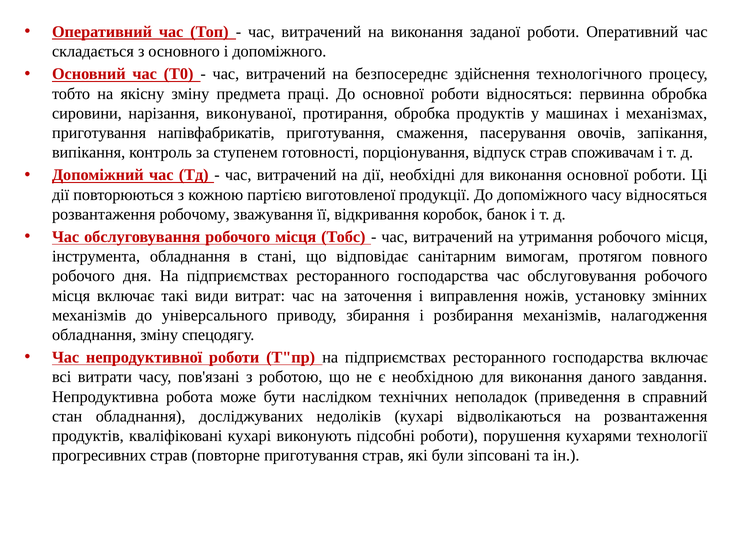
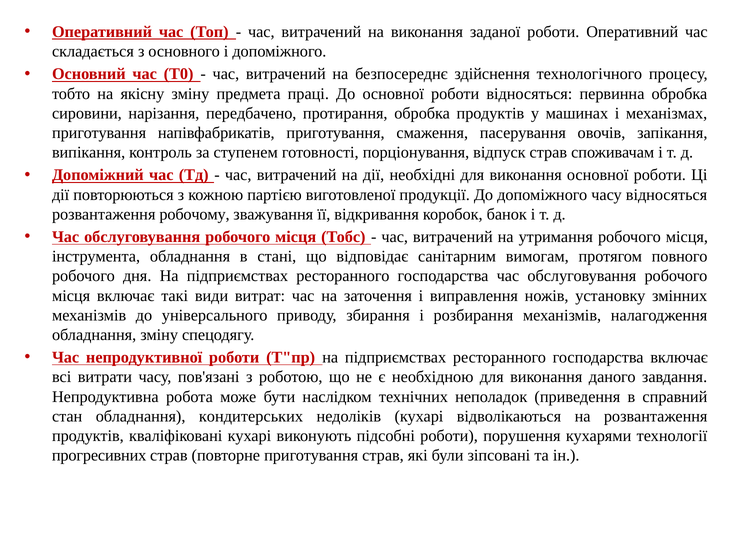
виконуваної: виконуваної -> передбачено
досліджуваних: досліджуваних -> кондитерських
